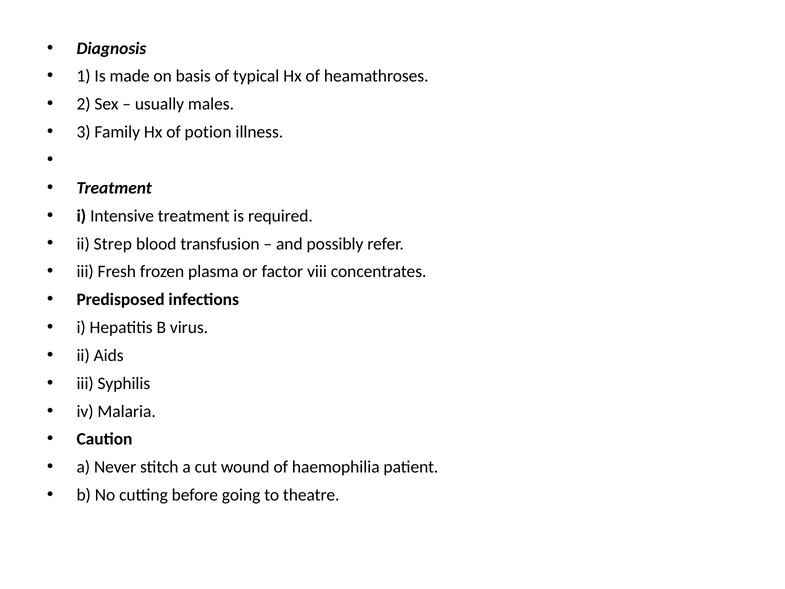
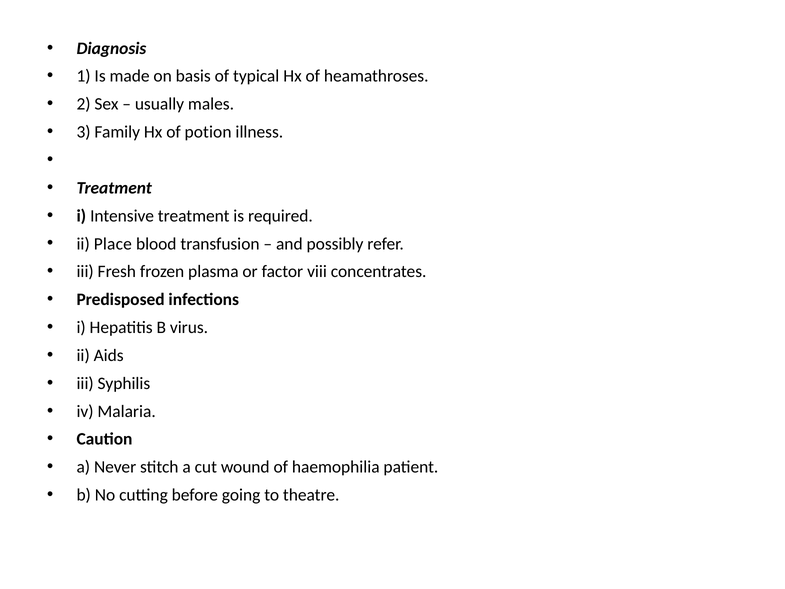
Strep: Strep -> Place
